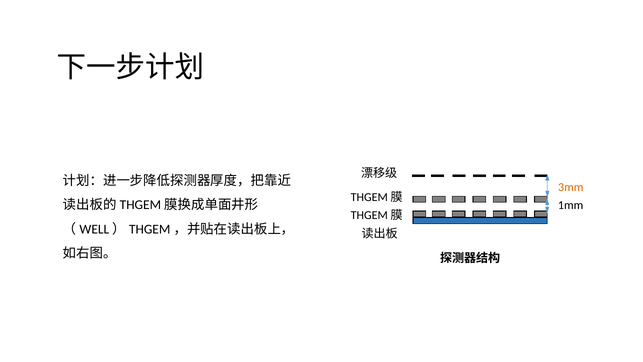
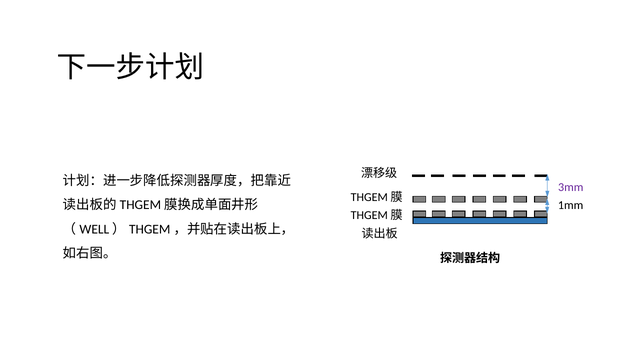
3mm colour: orange -> purple
